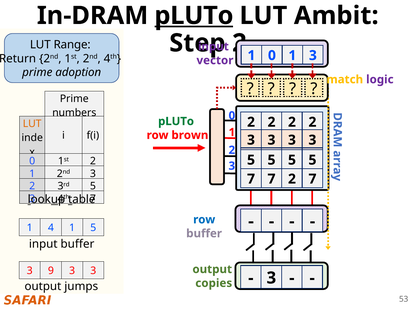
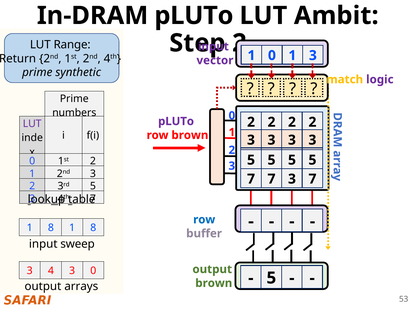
pLUTo at (194, 16) underline: present -> none
adoption: adoption -> synthetic
pLUTo at (176, 121) colour: green -> purple
LUT at (32, 124) colour: orange -> purple
7 2: 2 -> 3
4 at (51, 228): 4 -> 8
5 at (93, 228): 5 -> 8
input buffer: buffer -> sweep
9: 9 -> 4
3 at (93, 271): 3 -> 0
3 at (271, 278): 3 -> 5
copies at (214, 283): copies -> brown
jumps: jumps -> arrays
